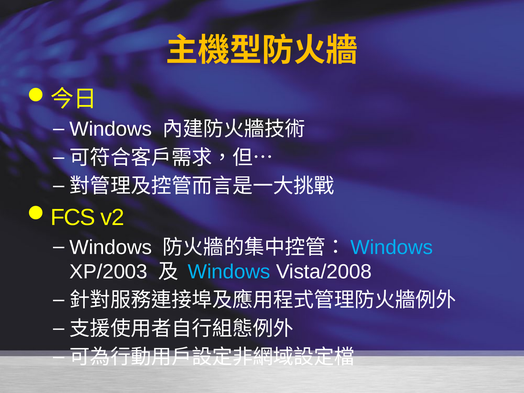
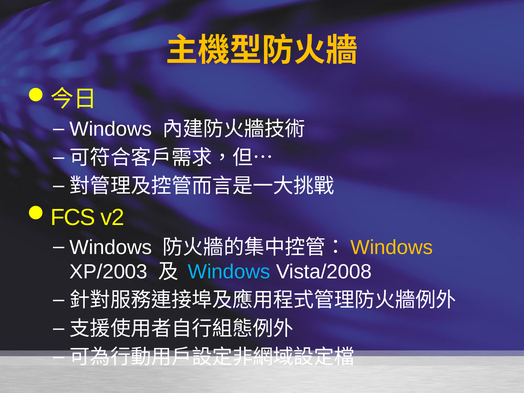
Windows at (392, 247) colour: light blue -> yellow
